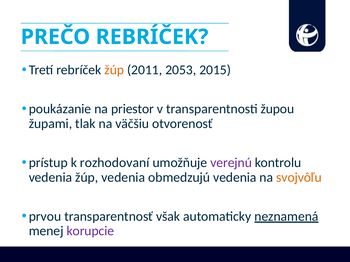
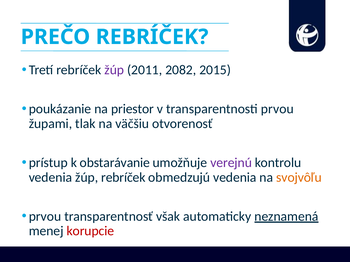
žúp at (114, 70) colour: orange -> purple
2053: 2053 -> 2082
transparentnosti župou: župou -> prvou
rozhodovaní: rozhodovaní -> obstarávanie
žúp vedenia: vedenia -> rebríček
korupcie colour: purple -> red
